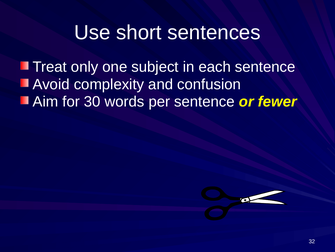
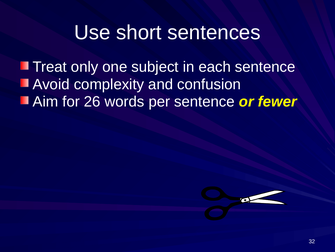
30: 30 -> 26
